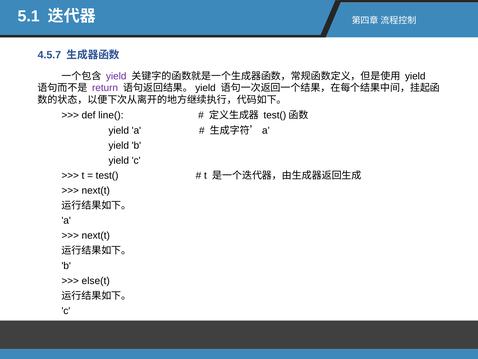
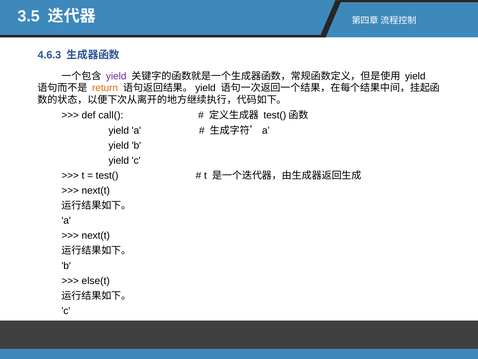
5.1: 5.1 -> 3.5
4.5.7: 4.5.7 -> 4.6.3
return colour: purple -> orange
line(: line( -> call(
